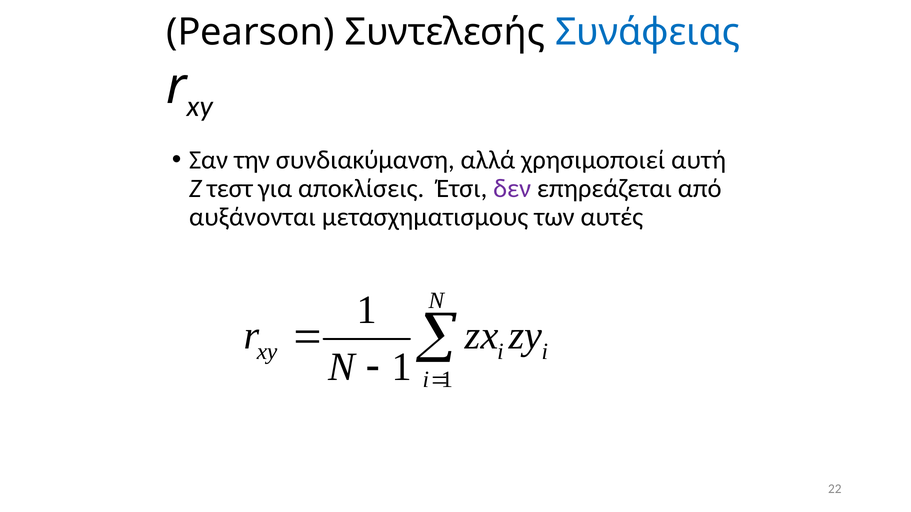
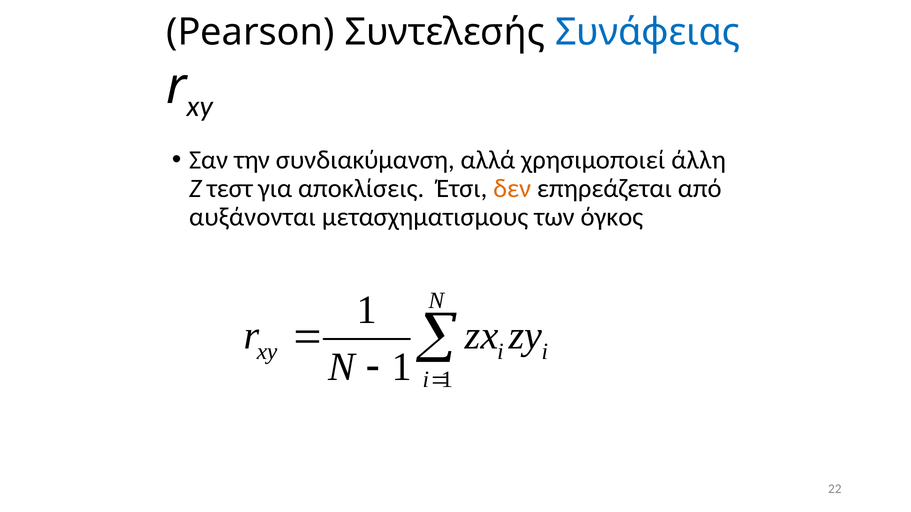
αυτή: αυτή -> άλλη
δεν colour: purple -> orange
αυτές: αυτές -> όγκος
